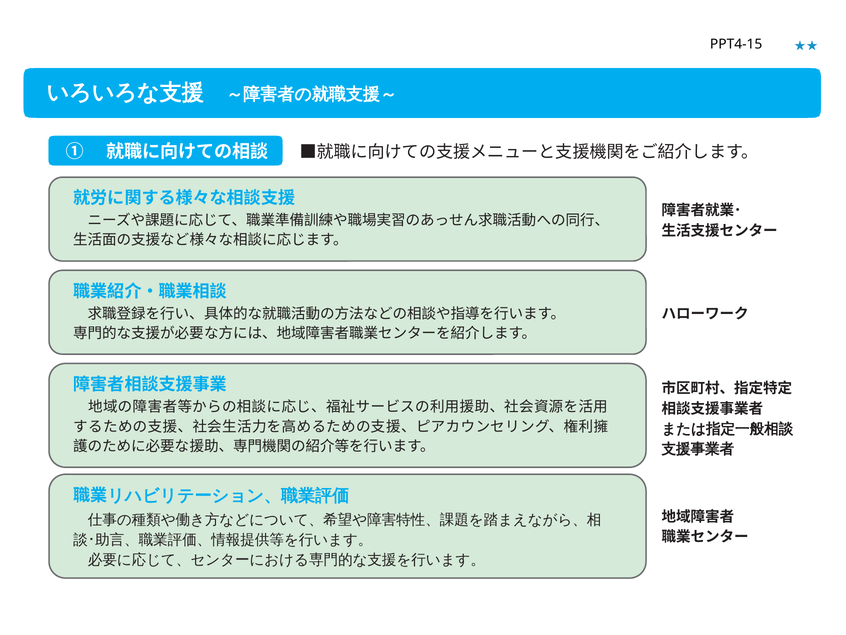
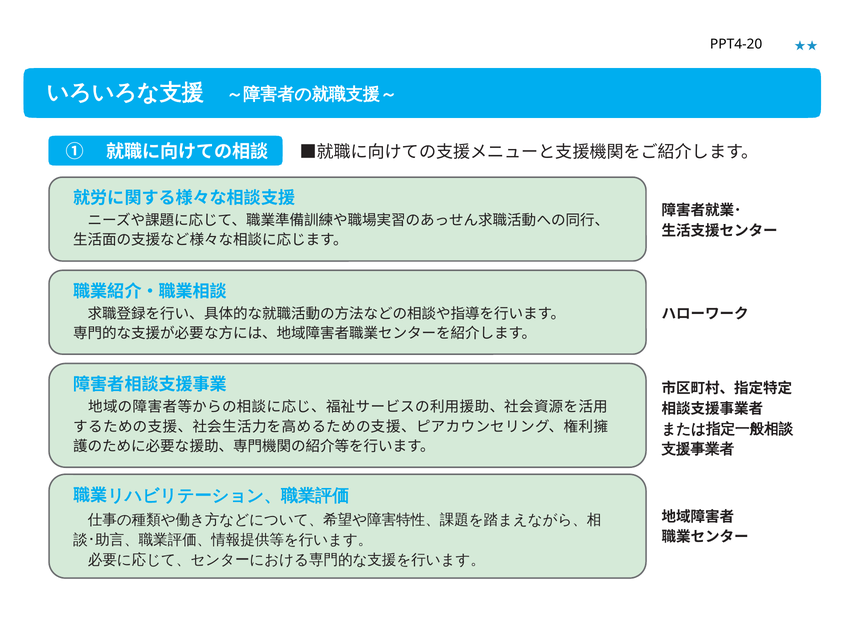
PPT4-15: PPT4-15 -> PPT4-20
